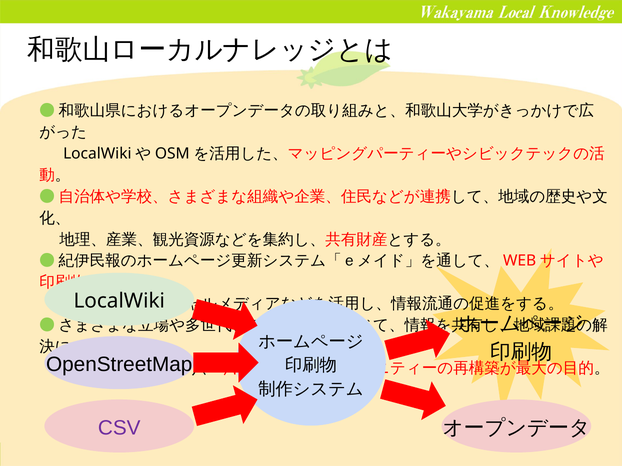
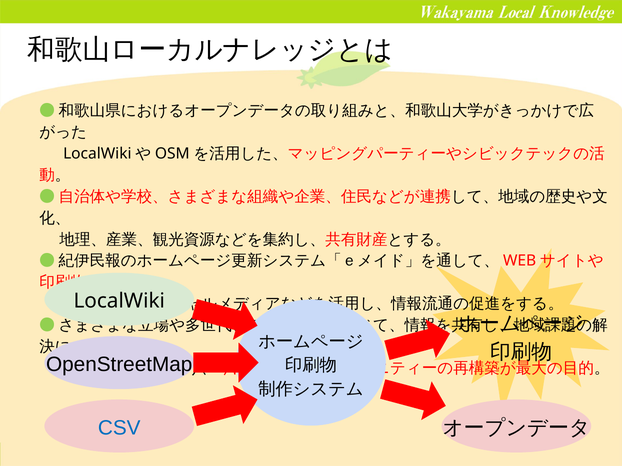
CSV colour: purple -> blue
